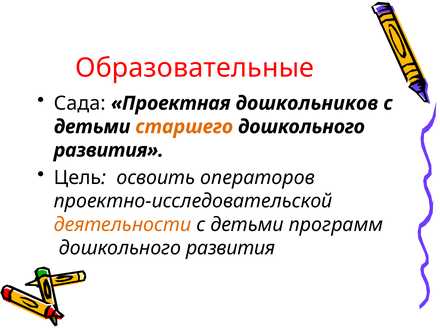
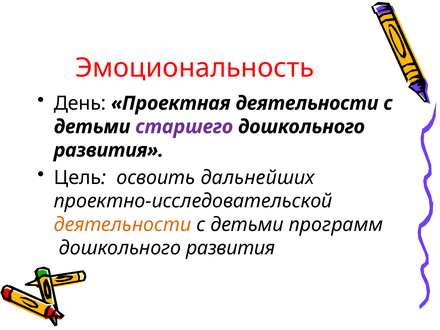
Образовательные: Образовательные -> Эмоциональность
Сада: Сада -> День
Проектная дошкольников: дошкольников -> деятельности
старшего colour: orange -> purple
операторов: операторов -> дальнейших
